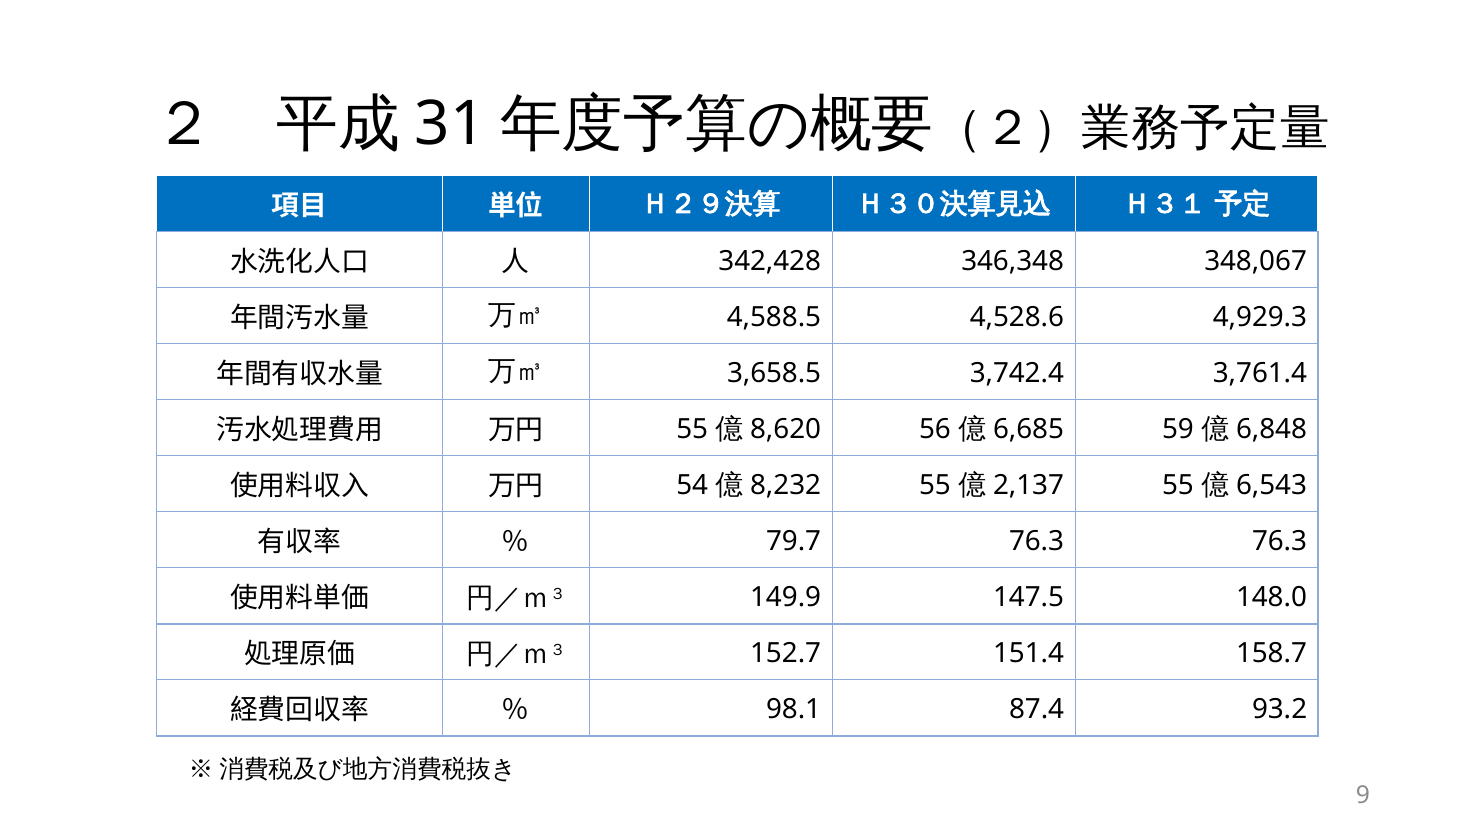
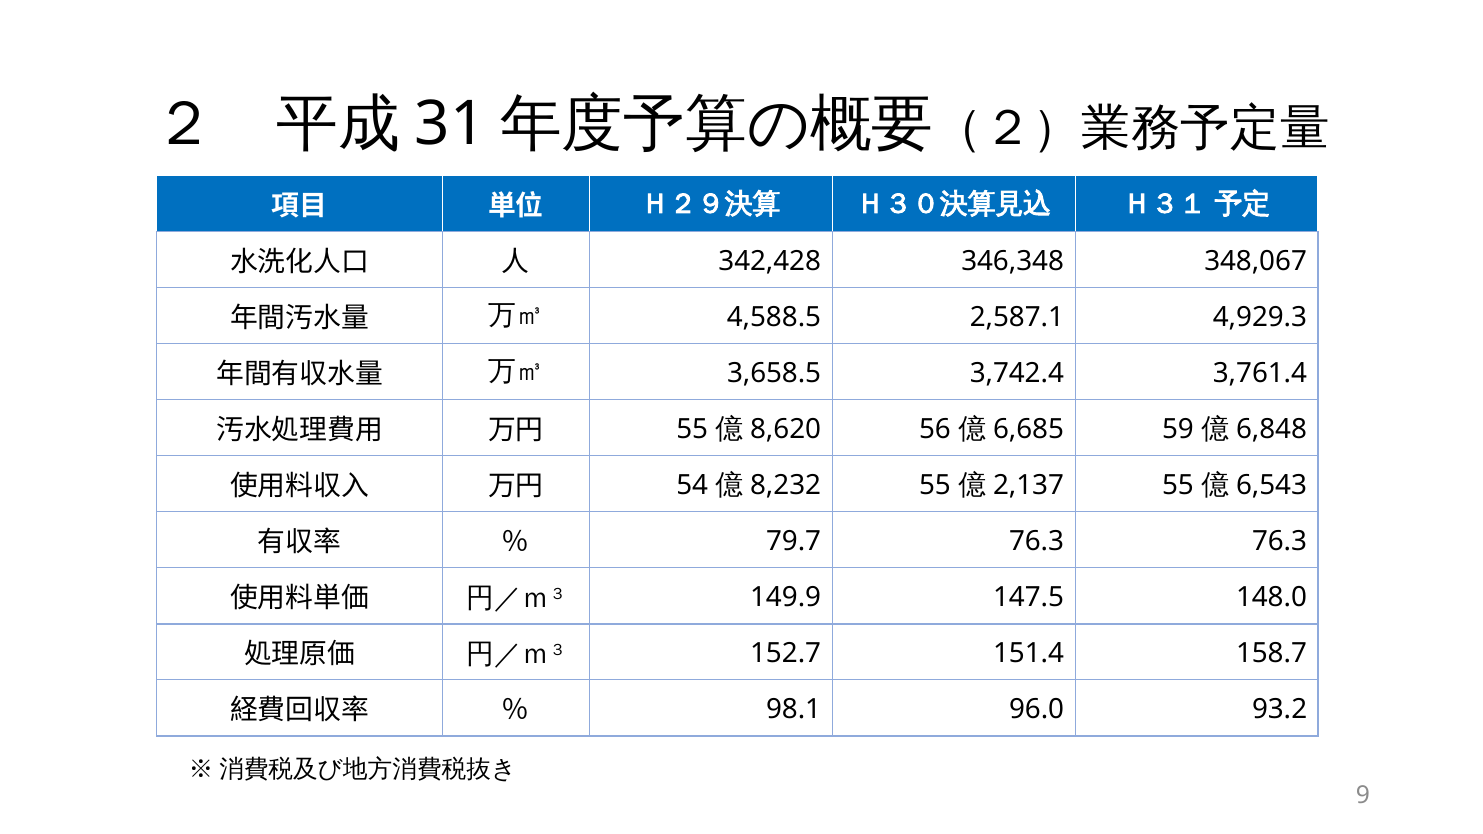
4,528.6: 4,528.6 -> 2,587.1
87.4: 87.4 -> 96.0
